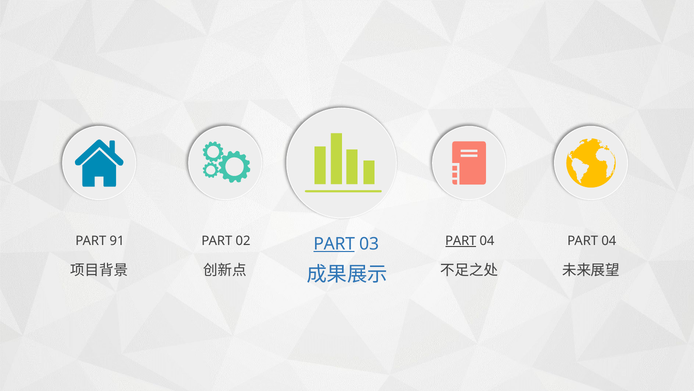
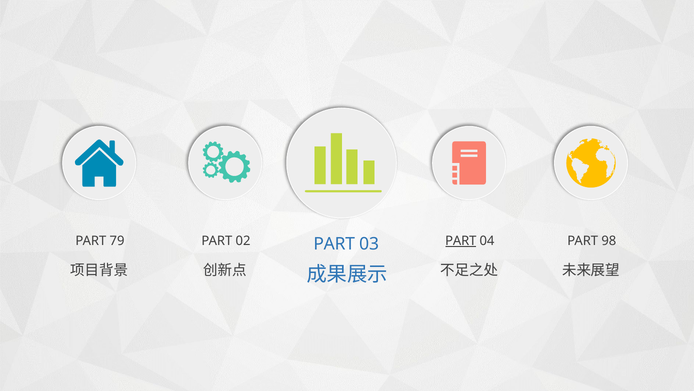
91: 91 -> 79
04 PART 04: 04 -> 98
PART at (334, 244) underline: present -> none
